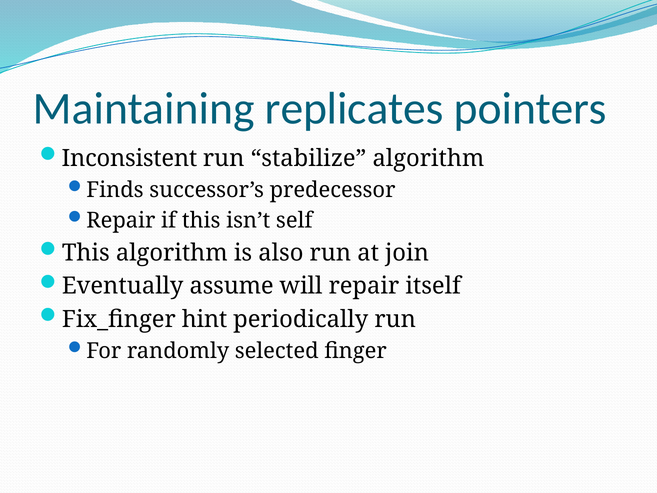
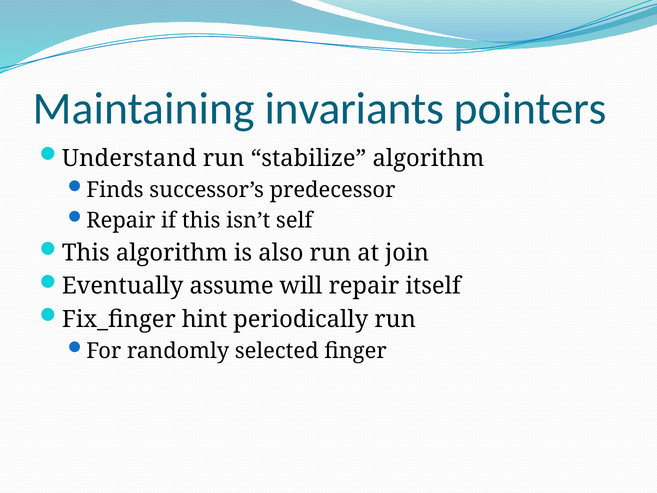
replicates: replicates -> invariants
Inconsistent: Inconsistent -> Understand
